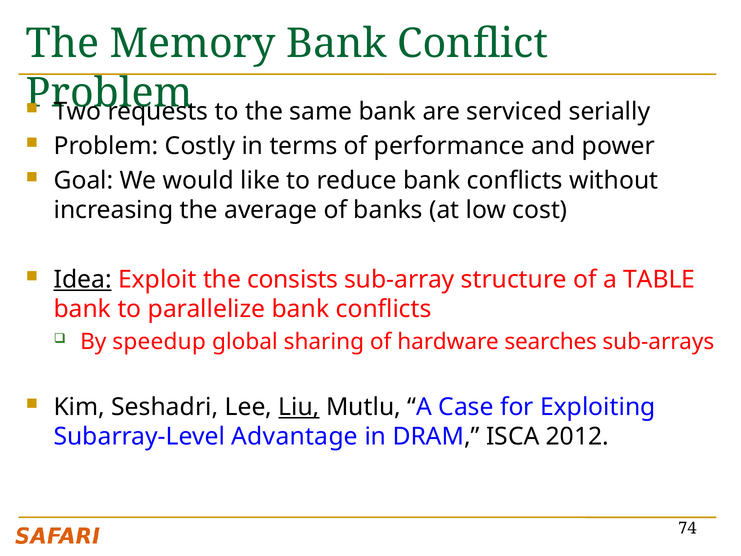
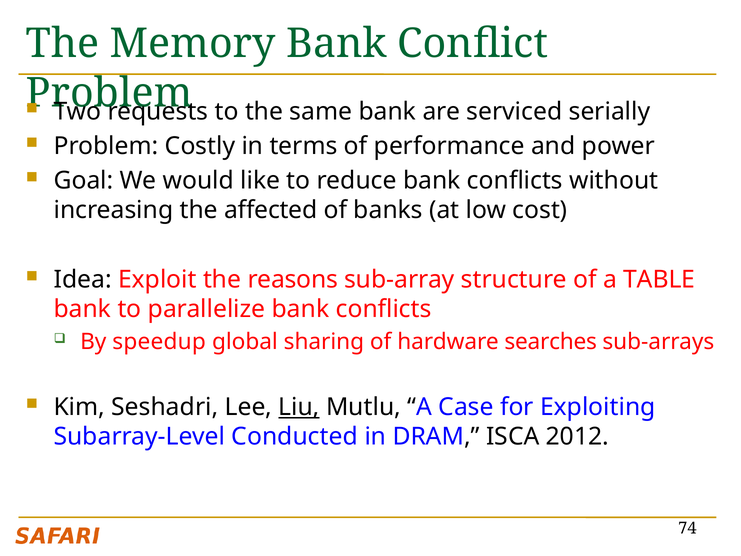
average: average -> affected
Idea underline: present -> none
consists: consists -> reasons
Advantage: Advantage -> Conducted
